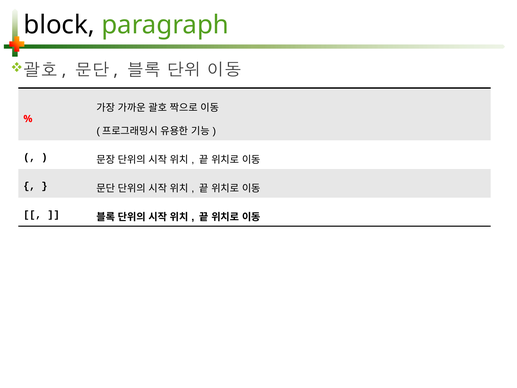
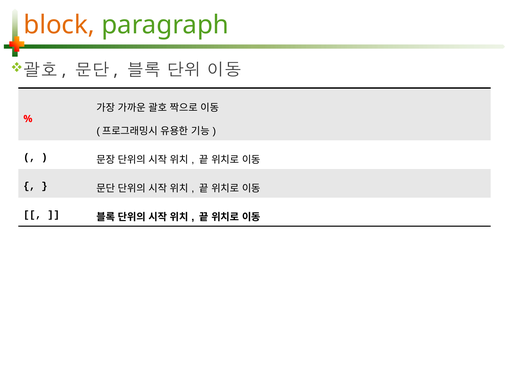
block colour: black -> orange
